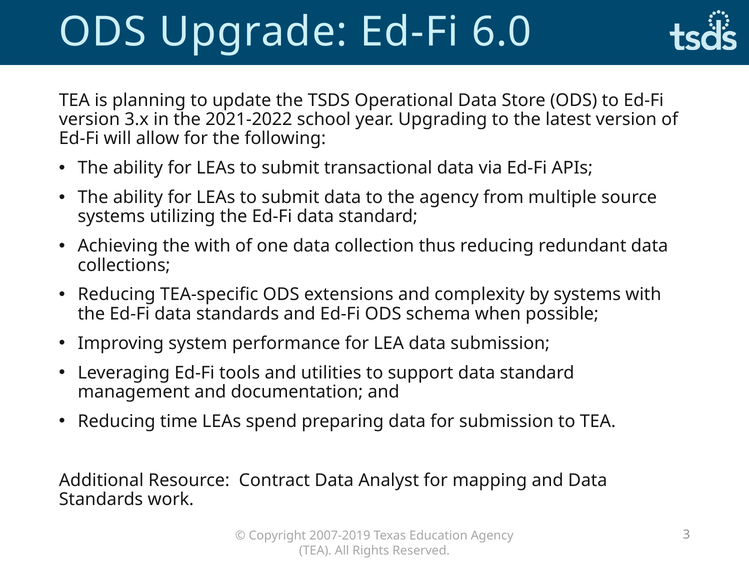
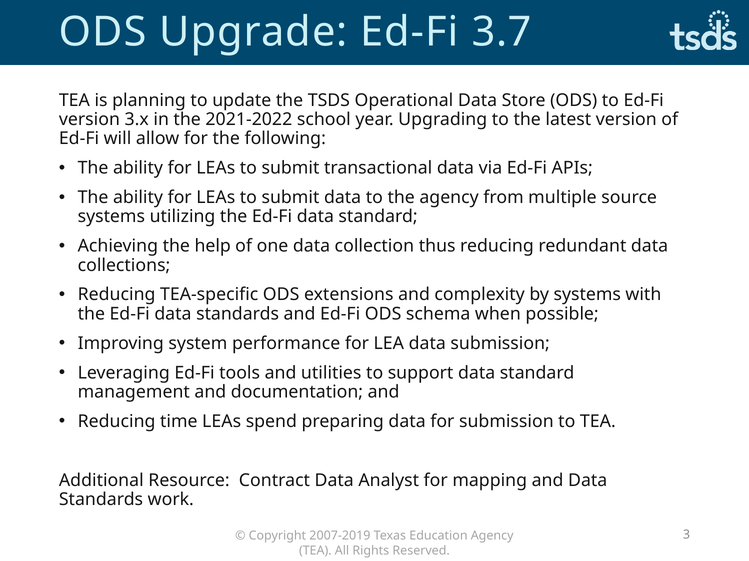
6.0: 6.0 -> 3.7
the with: with -> help
